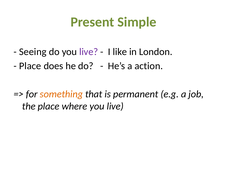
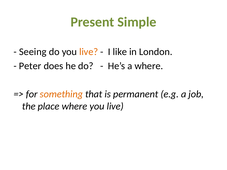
live at (89, 52) colour: purple -> orange
Place at (30, 66): Place -> Peter
a action: action -> where
